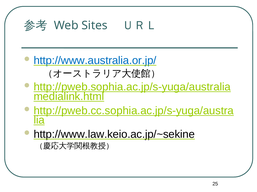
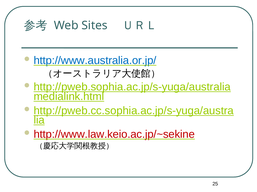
http://www.law.keio.ac.jp/~sekine colour: black -> red
